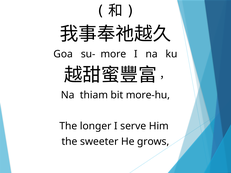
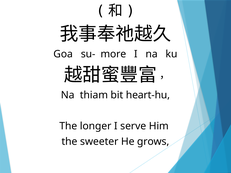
more-hu: more-hu -> heart-hu
